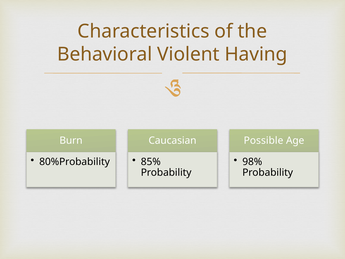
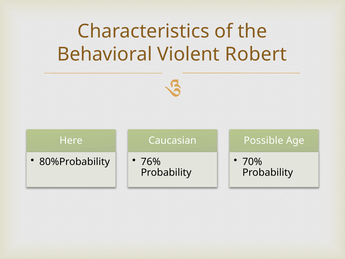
Having: Having -> Robert
Burn: Burn -> Here
85%: 85% -> 76%
98%: 98% -> 70%
